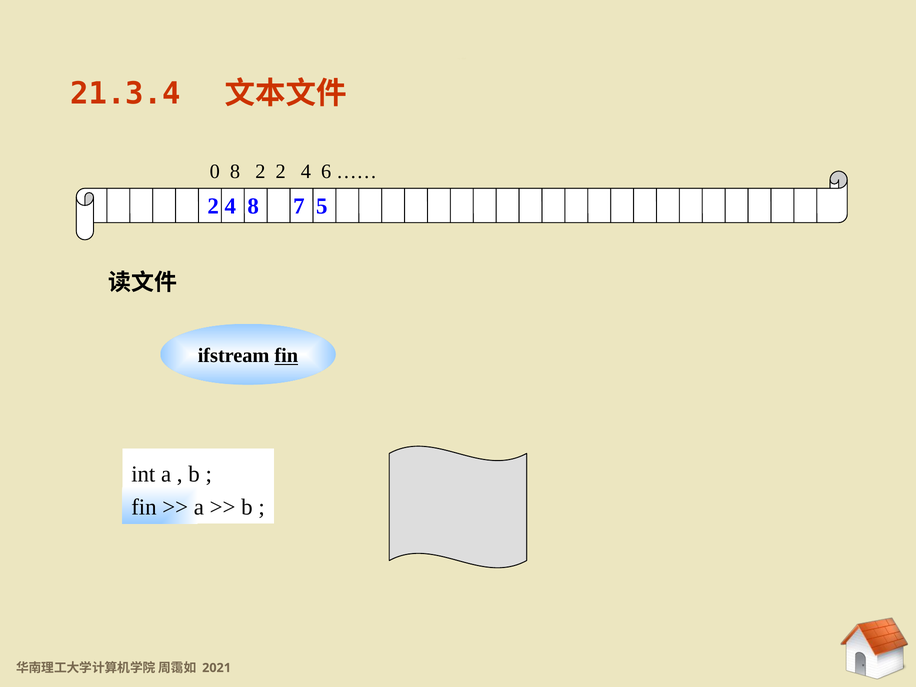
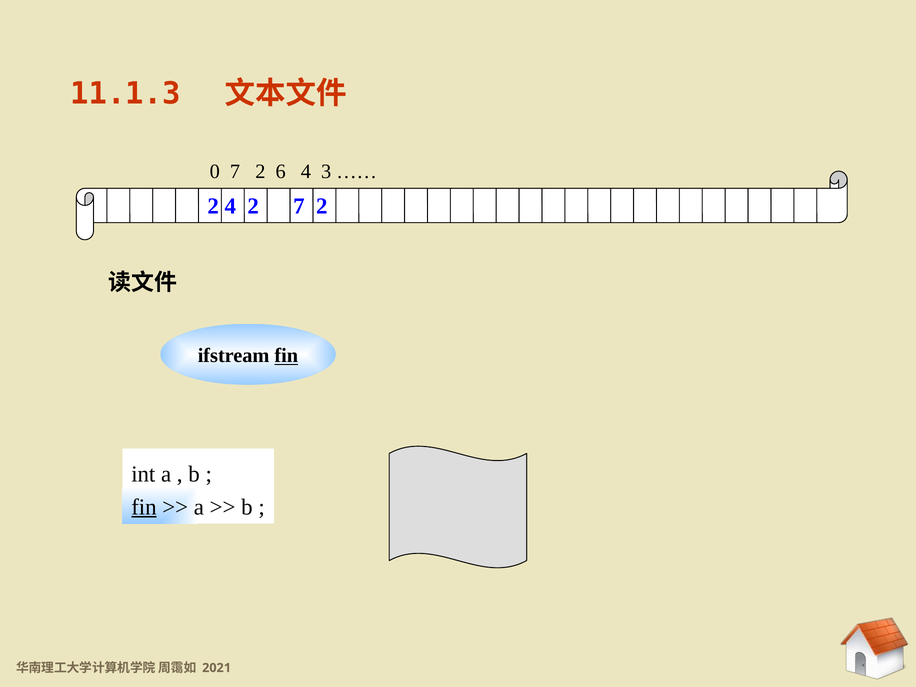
21.3.4: 21.3.4 -> 11.1.3
0 8: 8 -> 7
2 2: 2 -> 6
6: 6 -> 3
4 8: 8 -> 2
5 at (322, 206): 5 -> 2
fin at (144, 507) underline: none -> present
